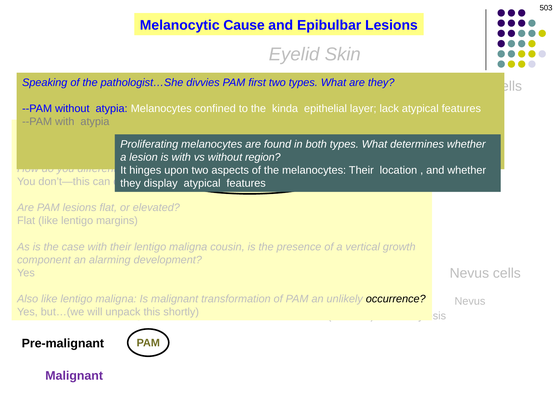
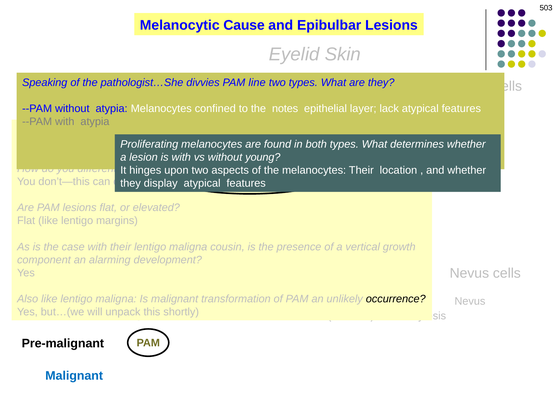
first: first -> line
kinda: kinda -> notes
region: region -> young
Malignant at (74, 376) colour: purple -> blue
